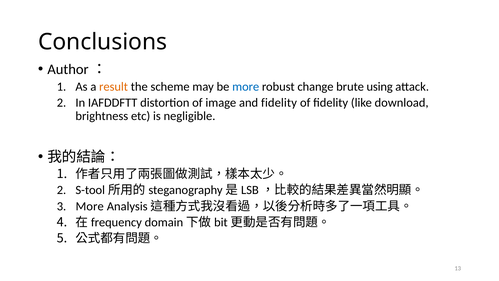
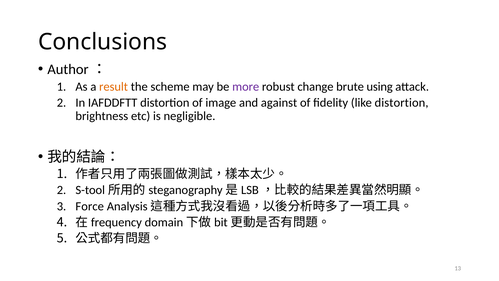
more at (246, 86) colour: blue -> purple
and fidelity: fidelity -> against
like download: download -> distortion
More at (90, 206): More -> Force
